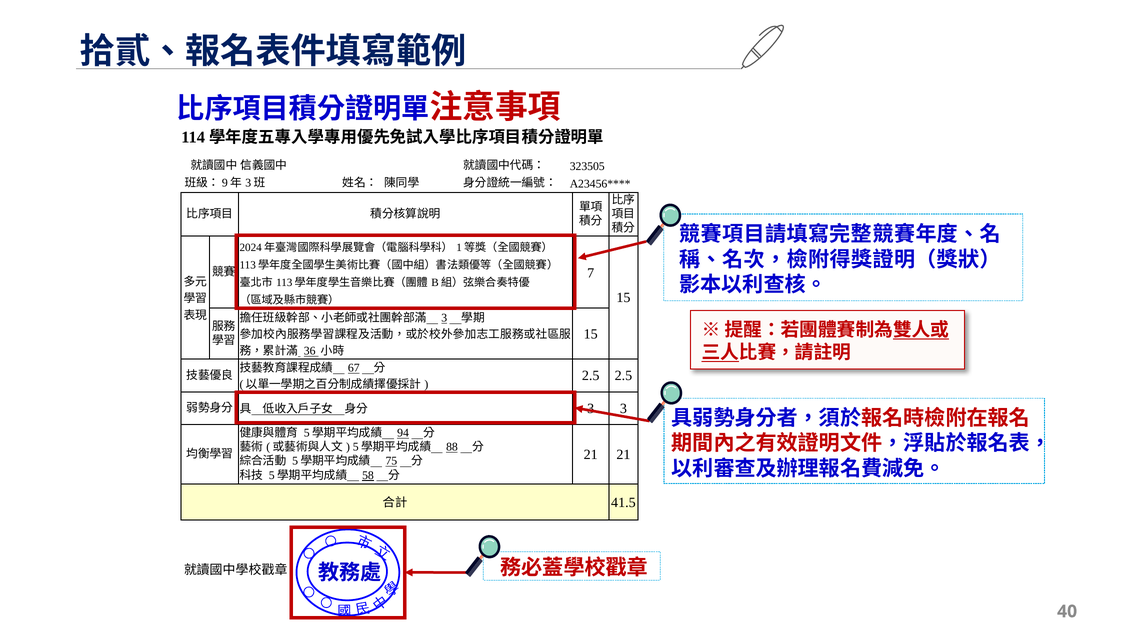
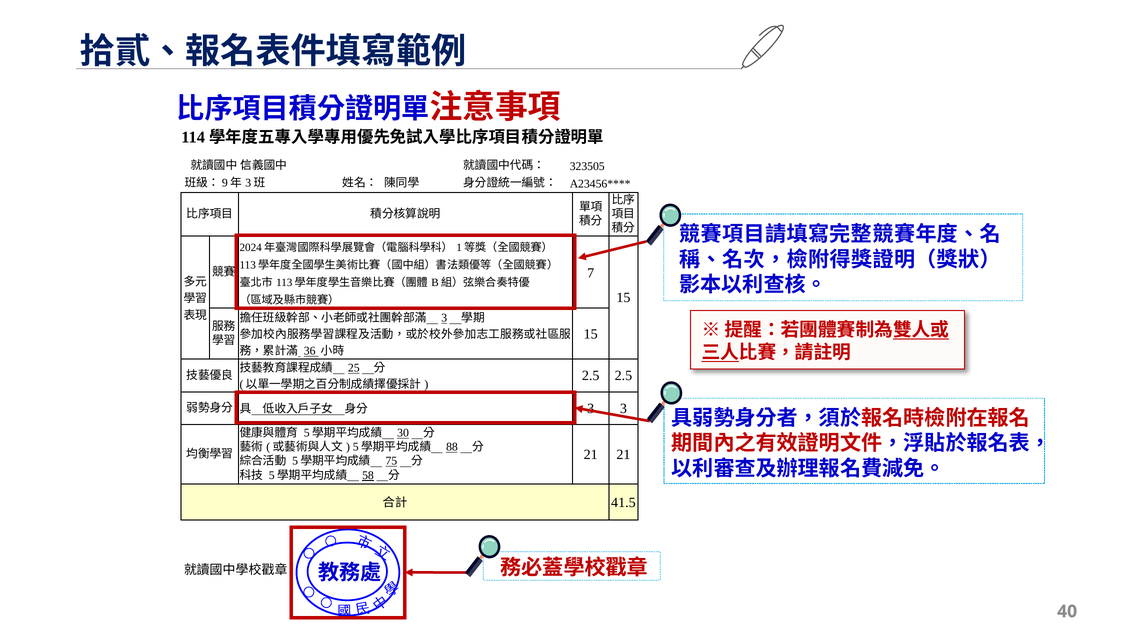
67: 67 -> 25
94: 94 -> 30
